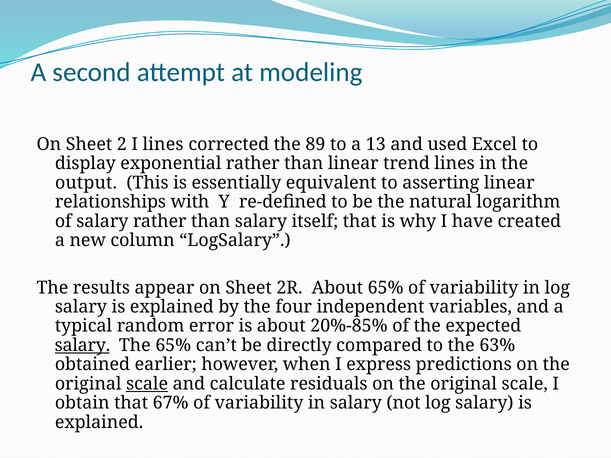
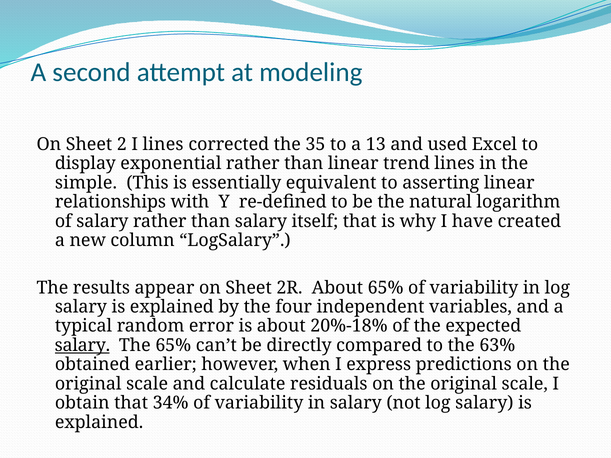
89: 89 -> 35
output: output -> simple
20%-85%: 20%-85% -> 20%-18%
scale at (147, 384) underline: present -> none
67%: 67% -> 34%
